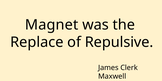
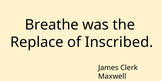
Magnet: Magnet -> Breathe
Repulsive: Repulsive -> Inscribed
